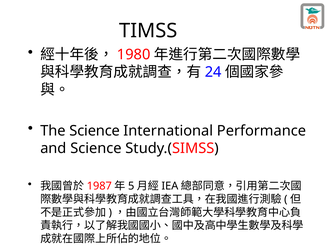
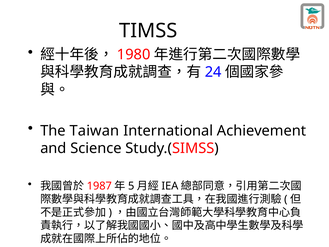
The Science: Science -> Taiwan
Performance: Performance -> Achievement
